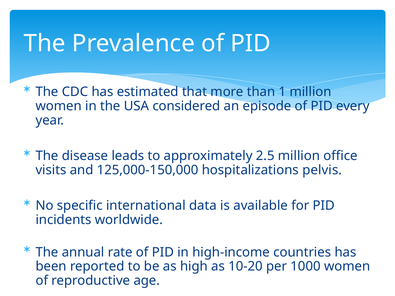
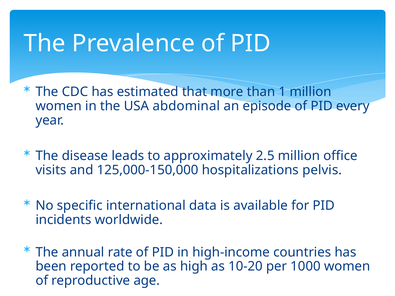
considered: considered -> abdominal
